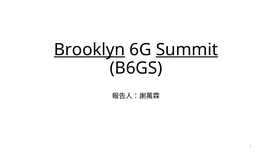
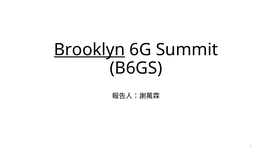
Summit underline: present -> none
